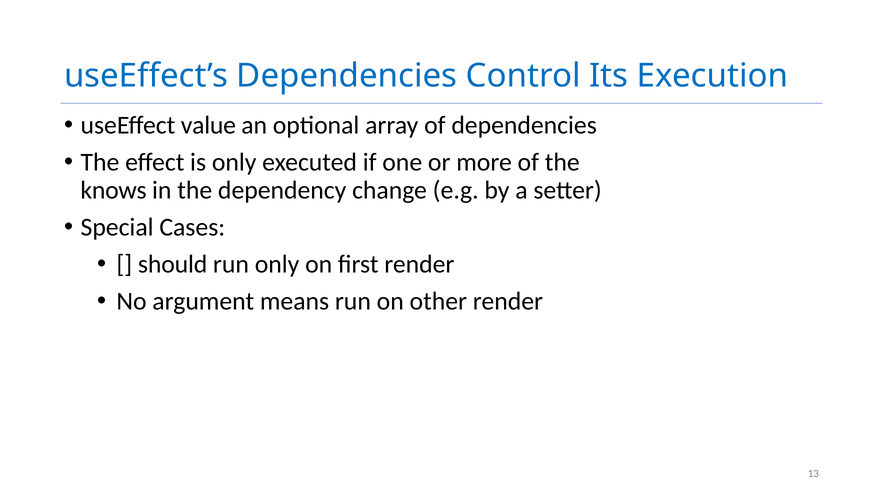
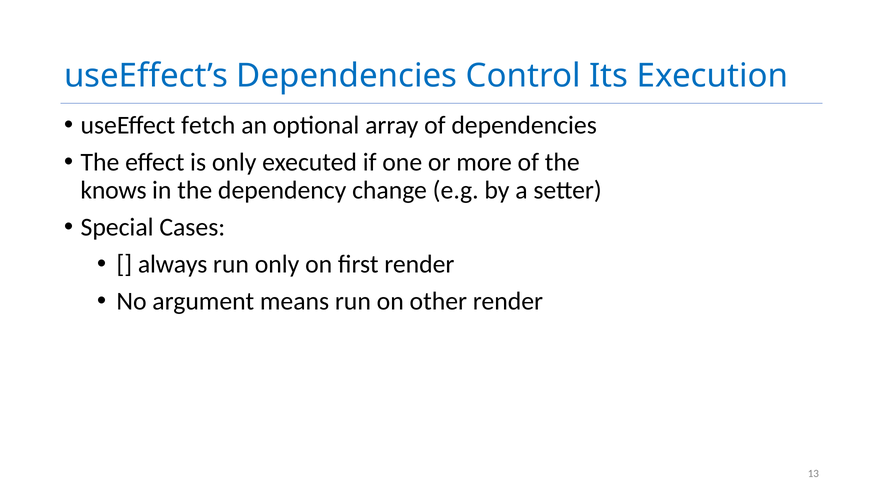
value: value -> fetch
should: should -> always
